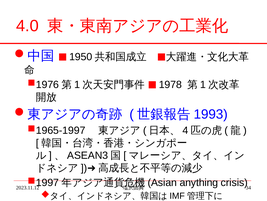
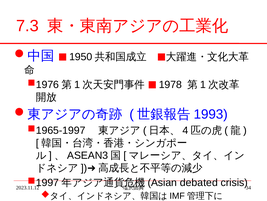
4.0: 4.0 -> 7.3
anything: anything -> debated
